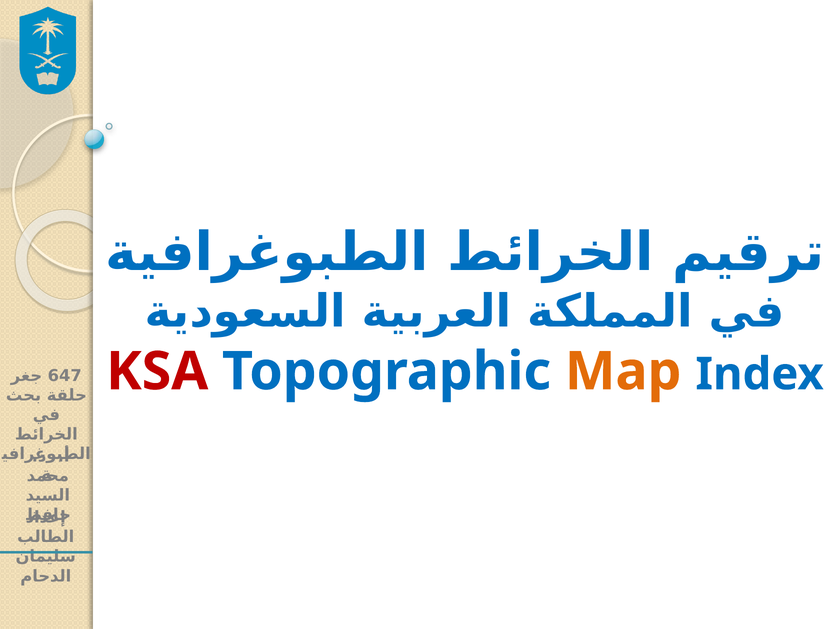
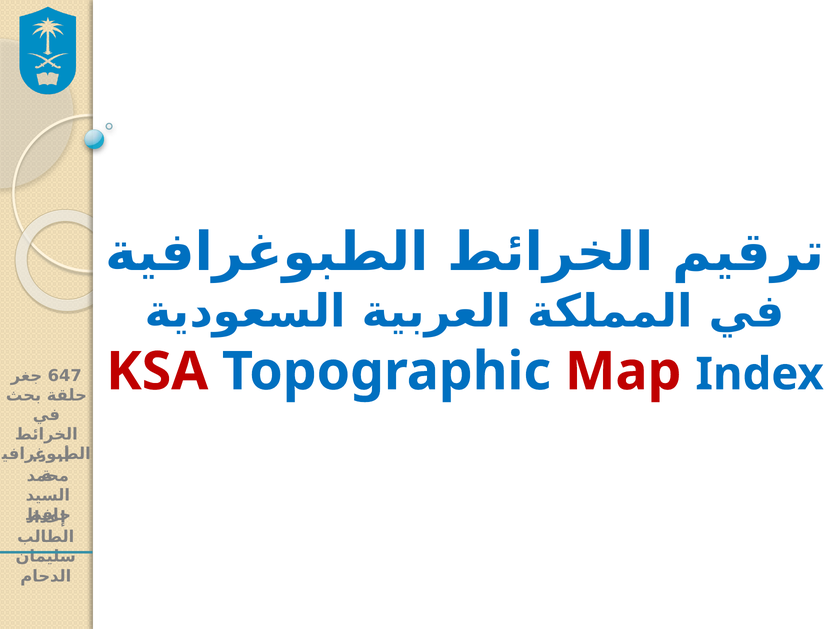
Map colour: orange -> red
